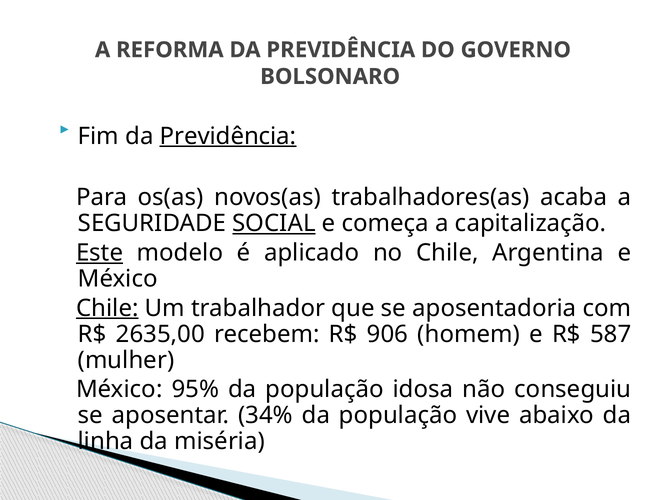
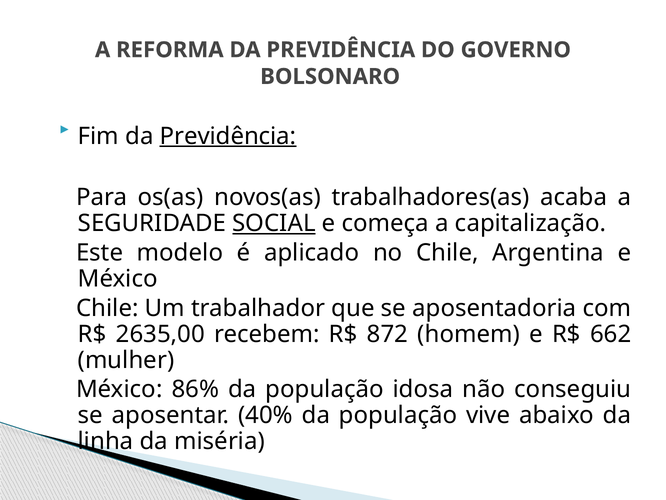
Este underline: present -> none
Chile at (107, 308) underline: present -> none
906: 906 -> 872
587: 587 -> 662
95%: 95% -> 86%
34%: 34% -> 40%
